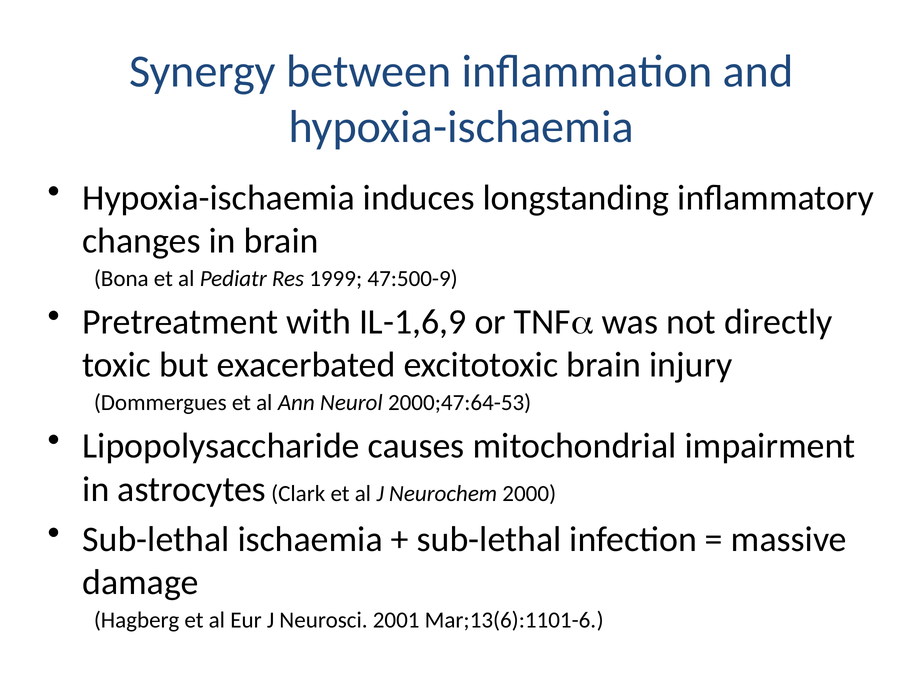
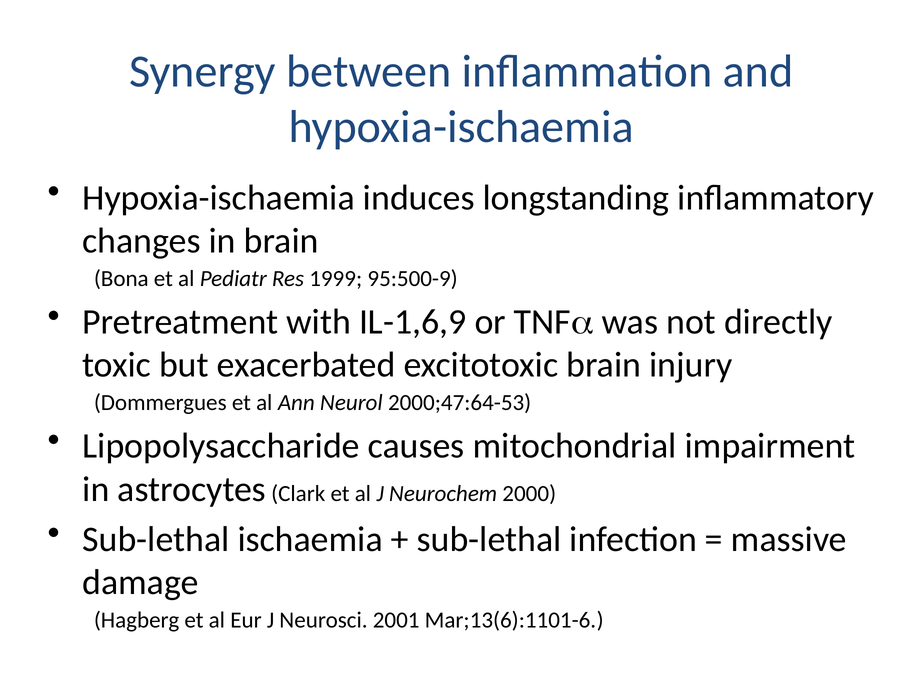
47:500-9: 47:500-9 -> 95:500-9
